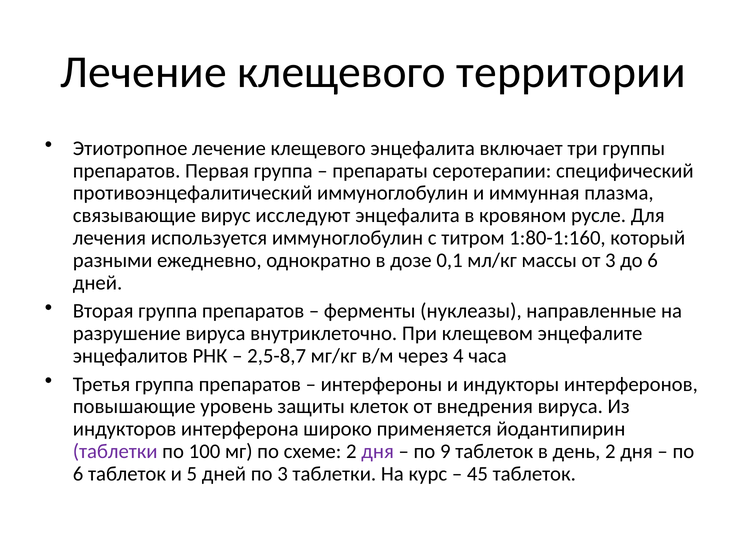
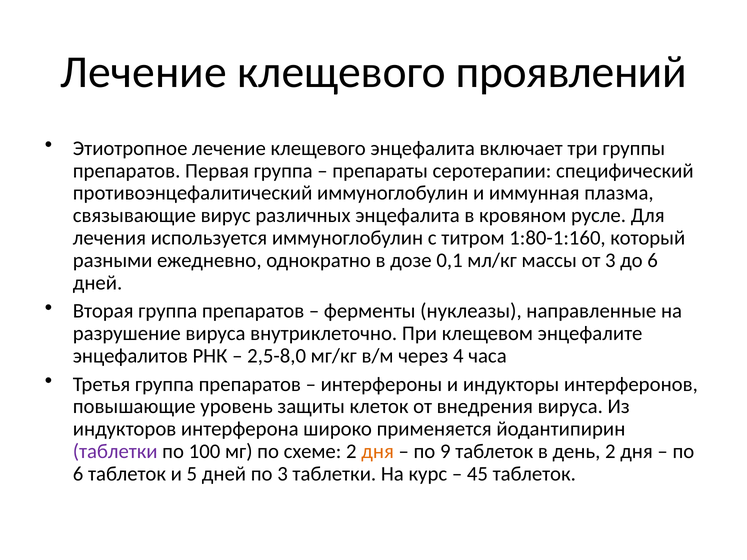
территории: территории -> проявлений
исследуют: исследуют -> различных
2,5-8,7: 2,5-8,7 -> 2,5-8,0
дня at (378, 452) colour: purple -> orange
